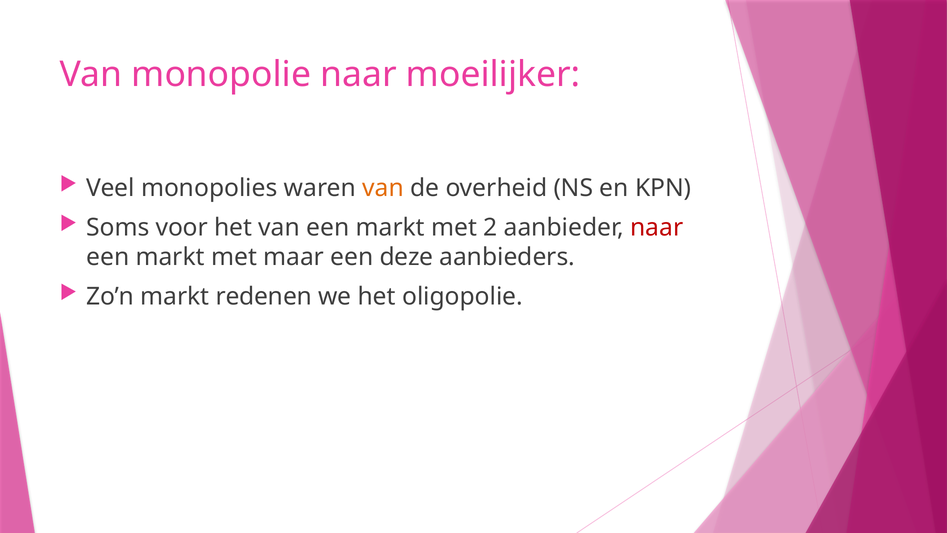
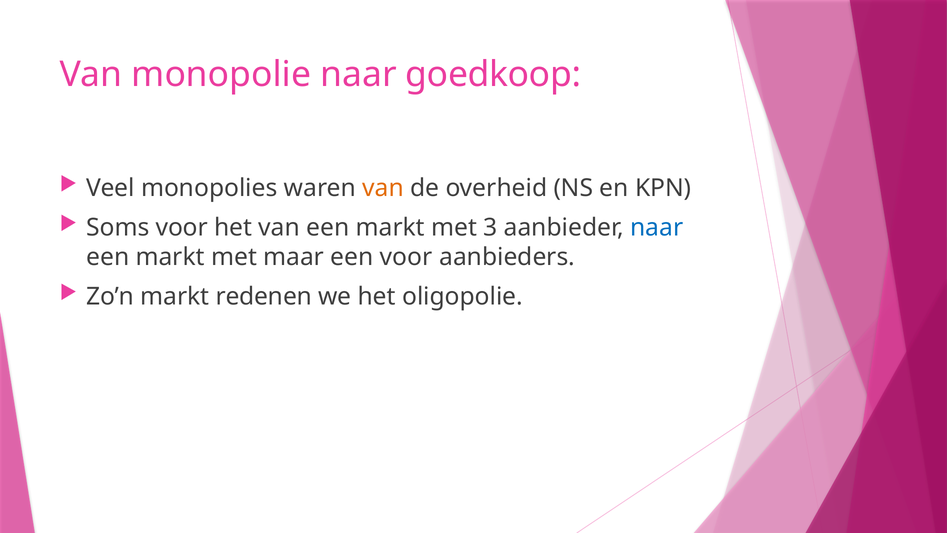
moeilijker: moeilijker -> goedkoop
2: 2 -> 3
naar at (657, 227) colour: red -> blue
een deze: deze -> voor
